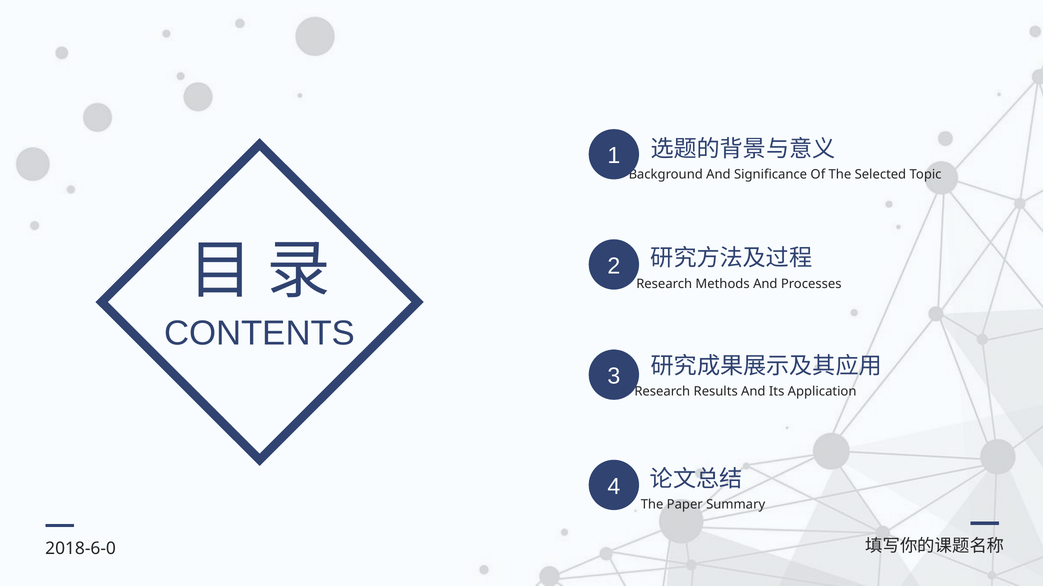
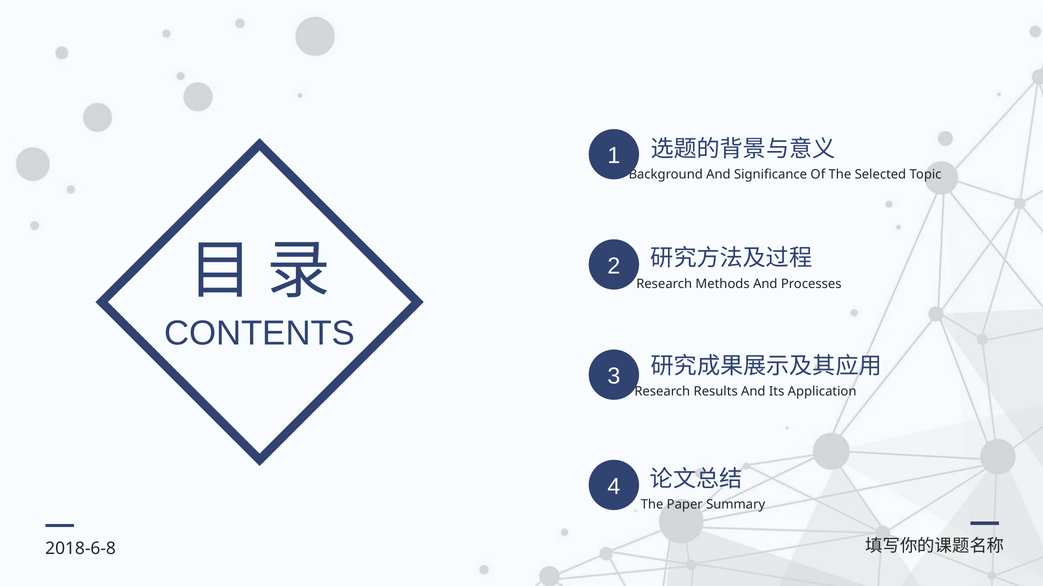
2018-6-0: 2018-6-0 -> 2018-6-8
